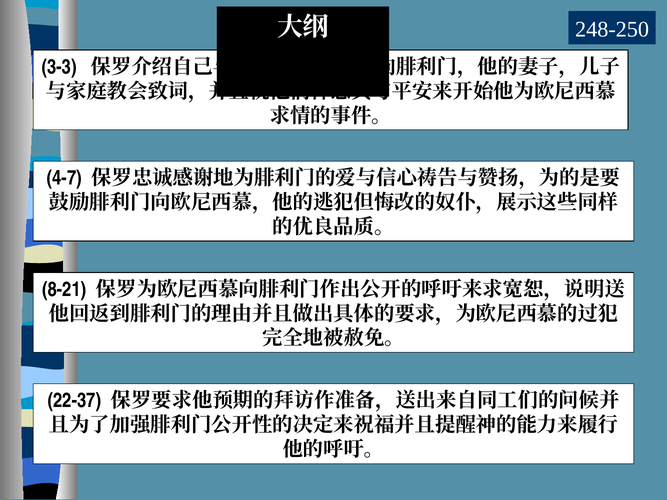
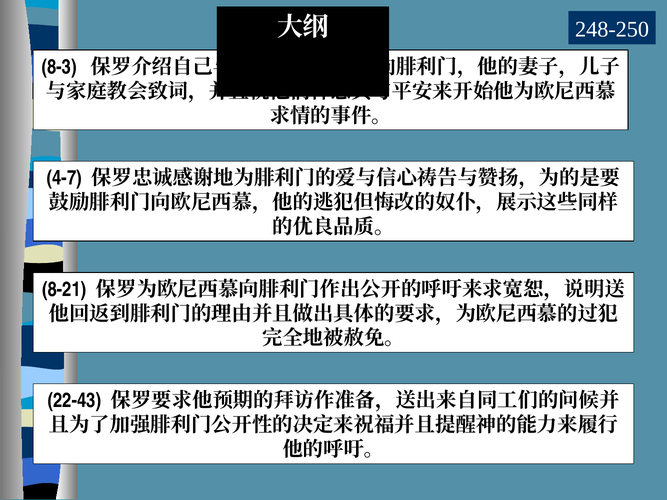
3-3: 3-3 -> 8-3
22-37: 22-37 -> 22-43
